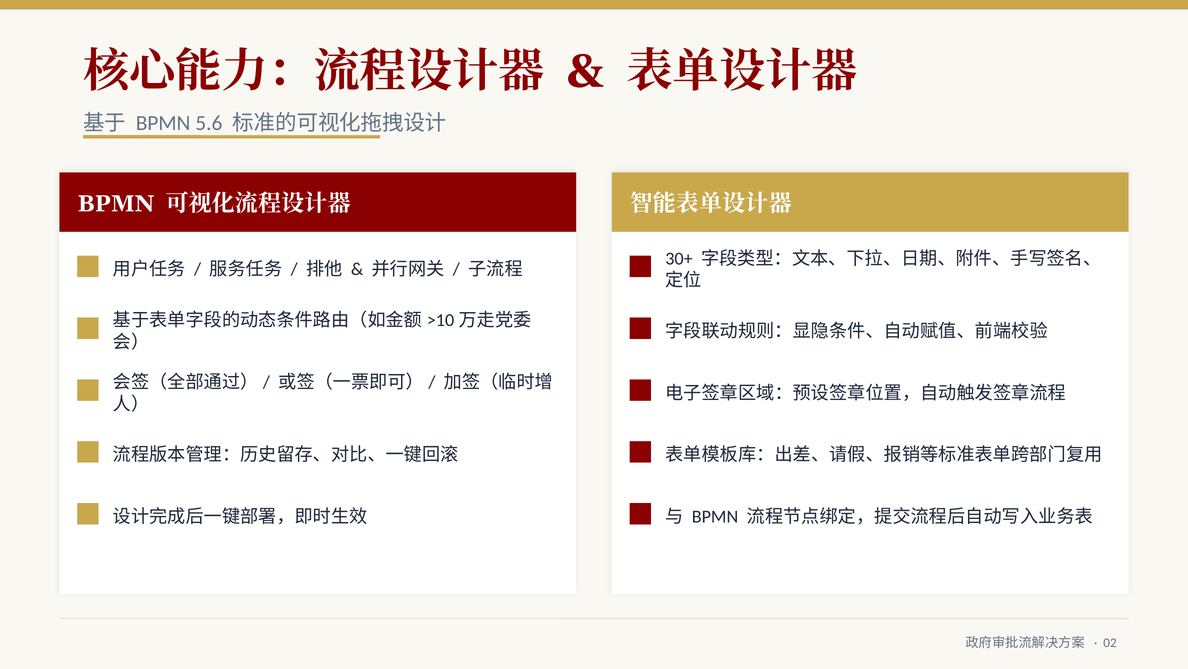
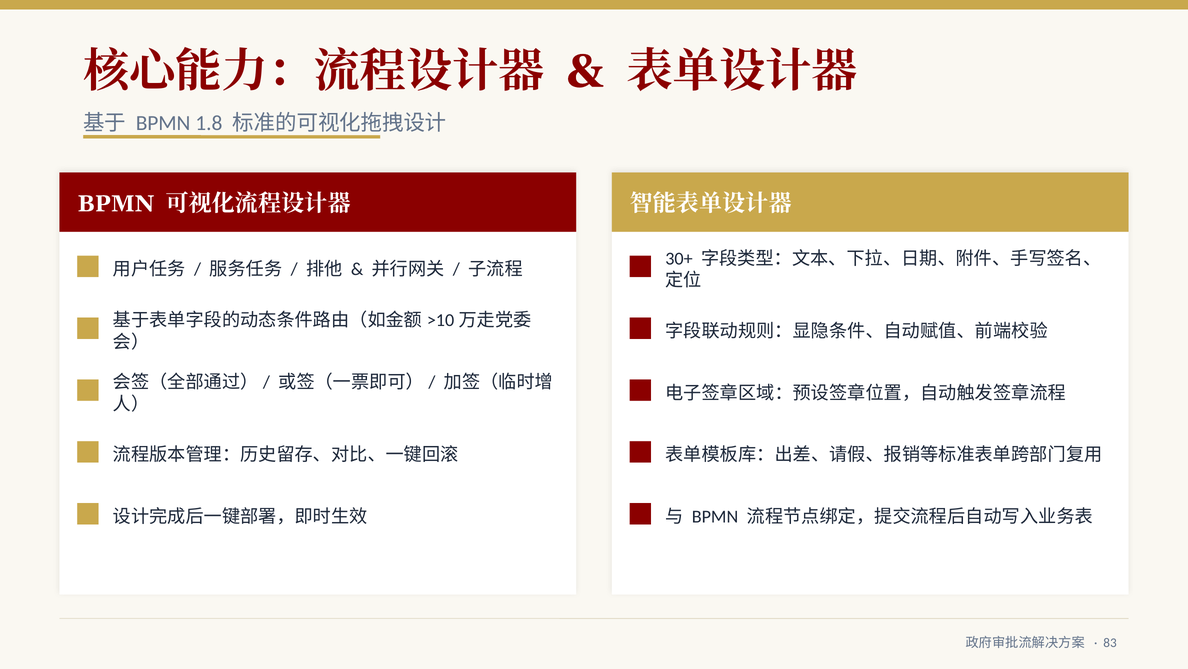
5.6: 5.6 -> 1.8
02: 02 -> 83
